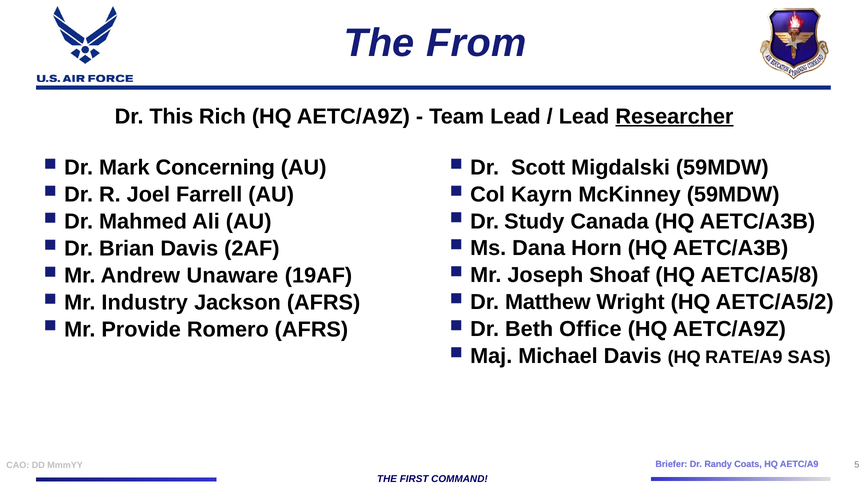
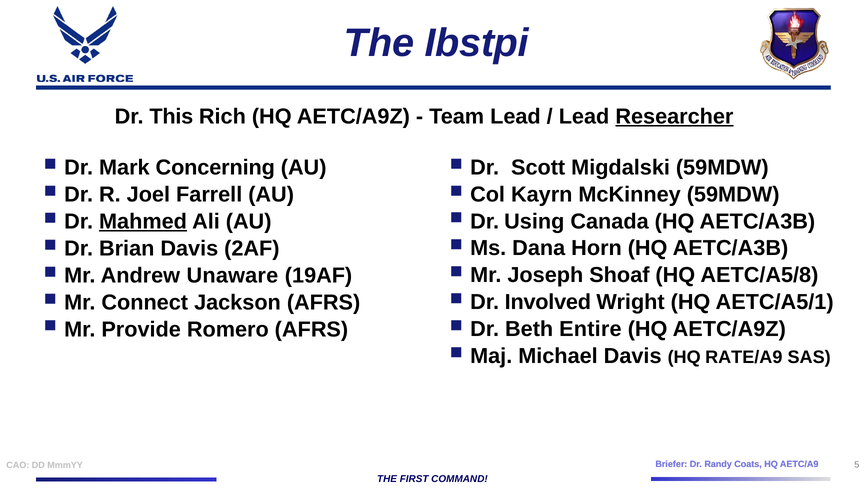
From: From -> Ibstpi
Study: Study -> Using
Mahmed underline: none -> present
Matthew: Matthew -> Involved
AETC/A5/2: AETC/A5/2 -> AETC/A5/1
Industry: Industry -> Connect
Office: Office -> Entire
